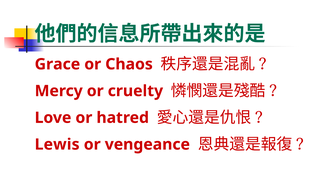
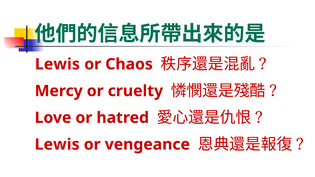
Grace at (57, 64): Grace -> Lewis
